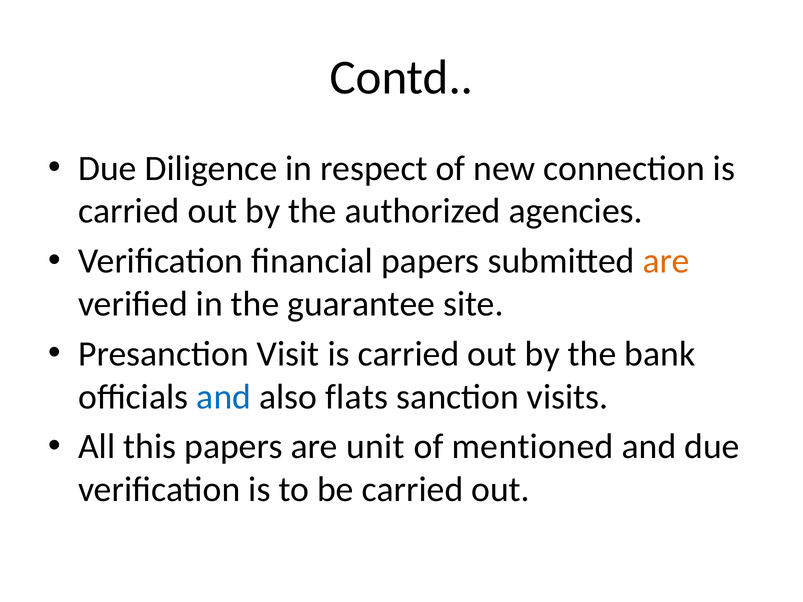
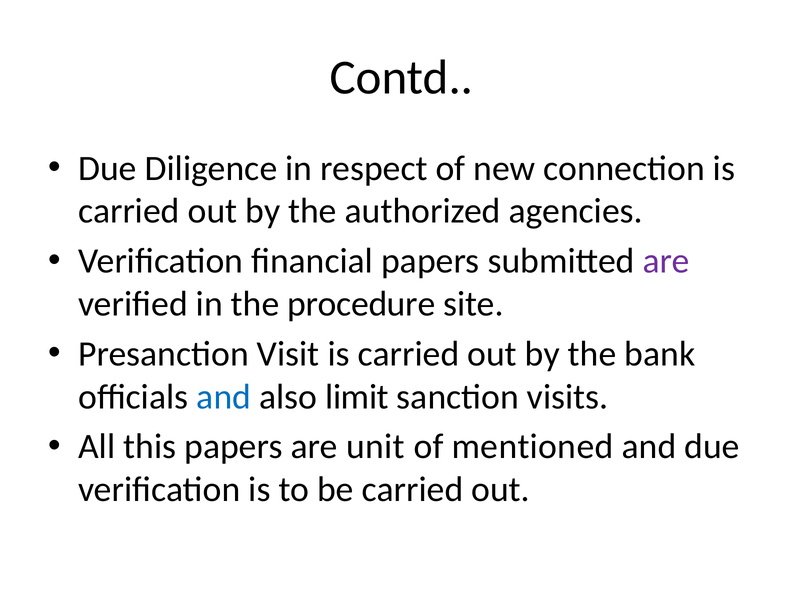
are at (666, 261) colour: orange -> purple
guarantee: guarantee -> procedure
flats: flats -> limit
